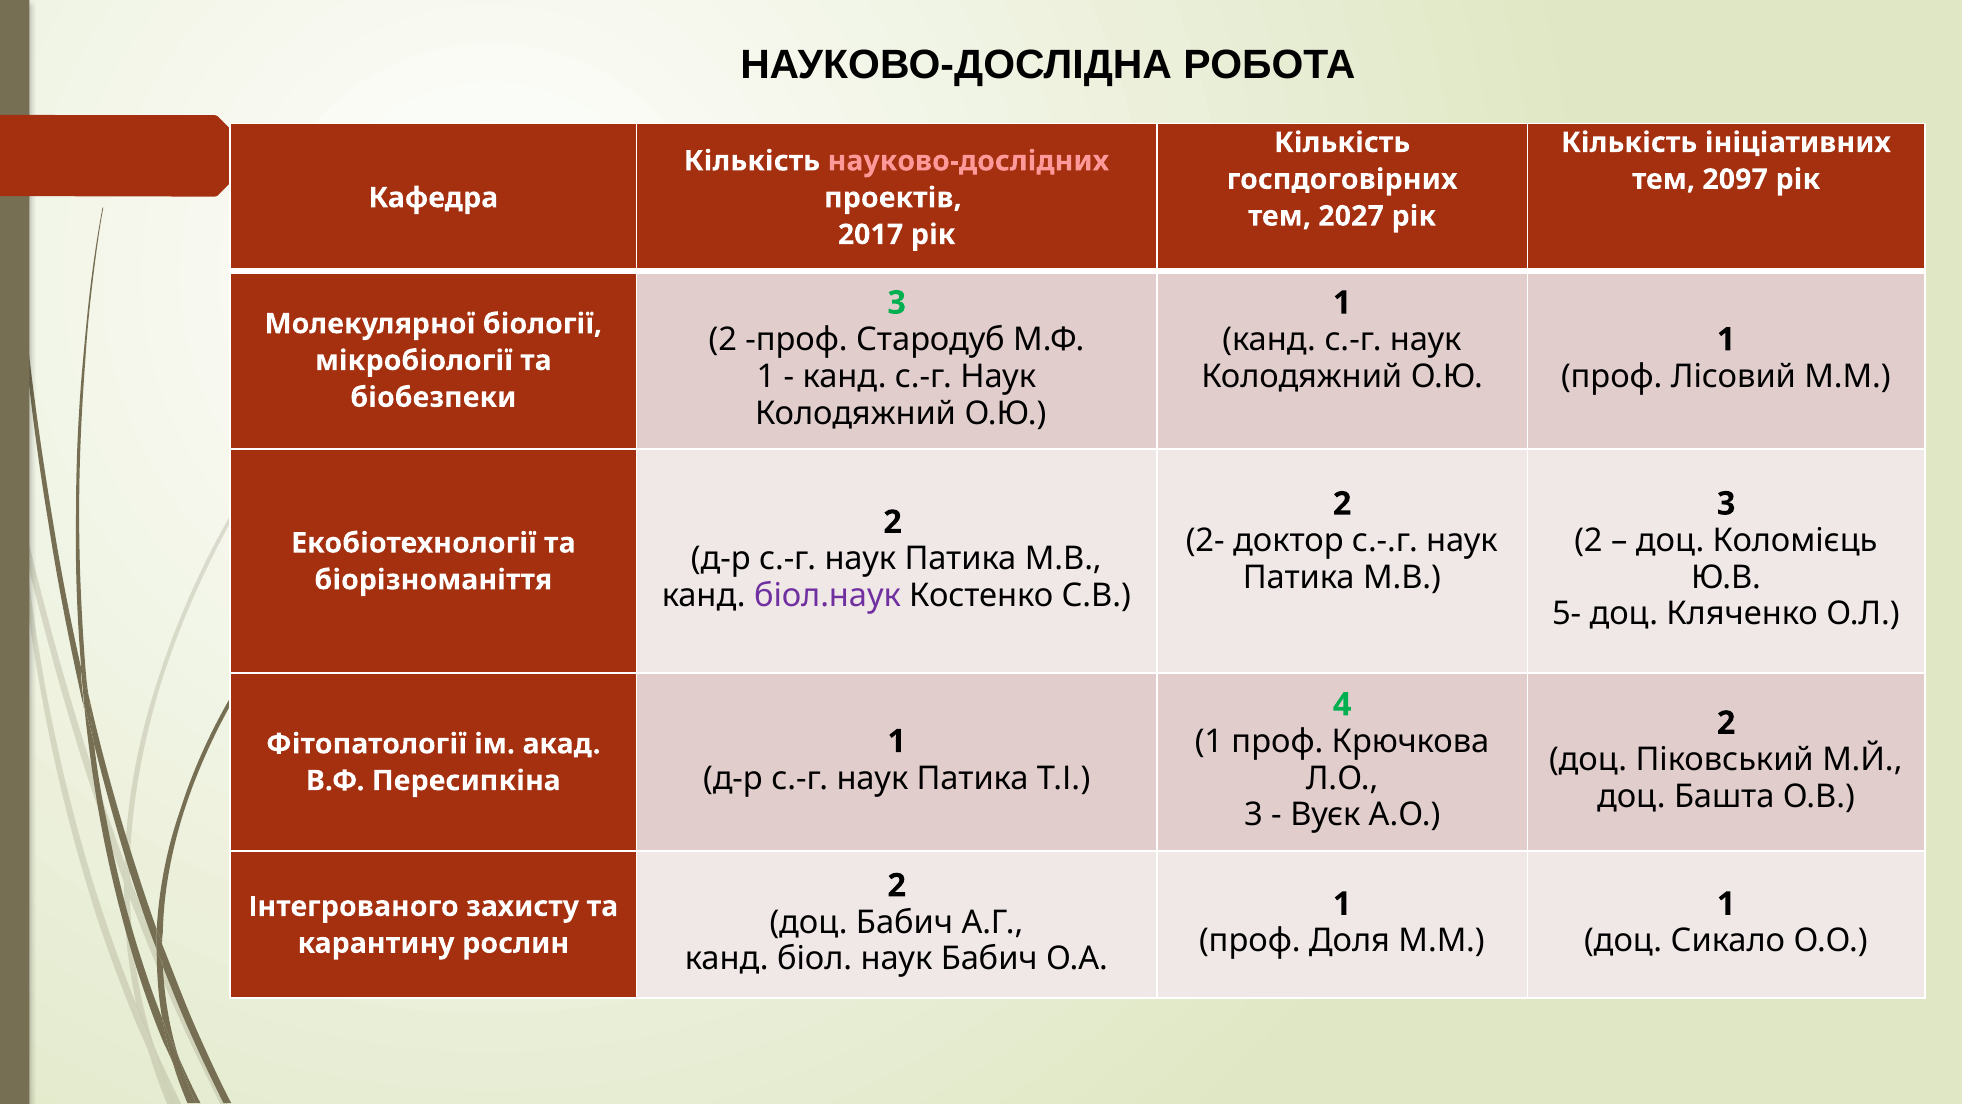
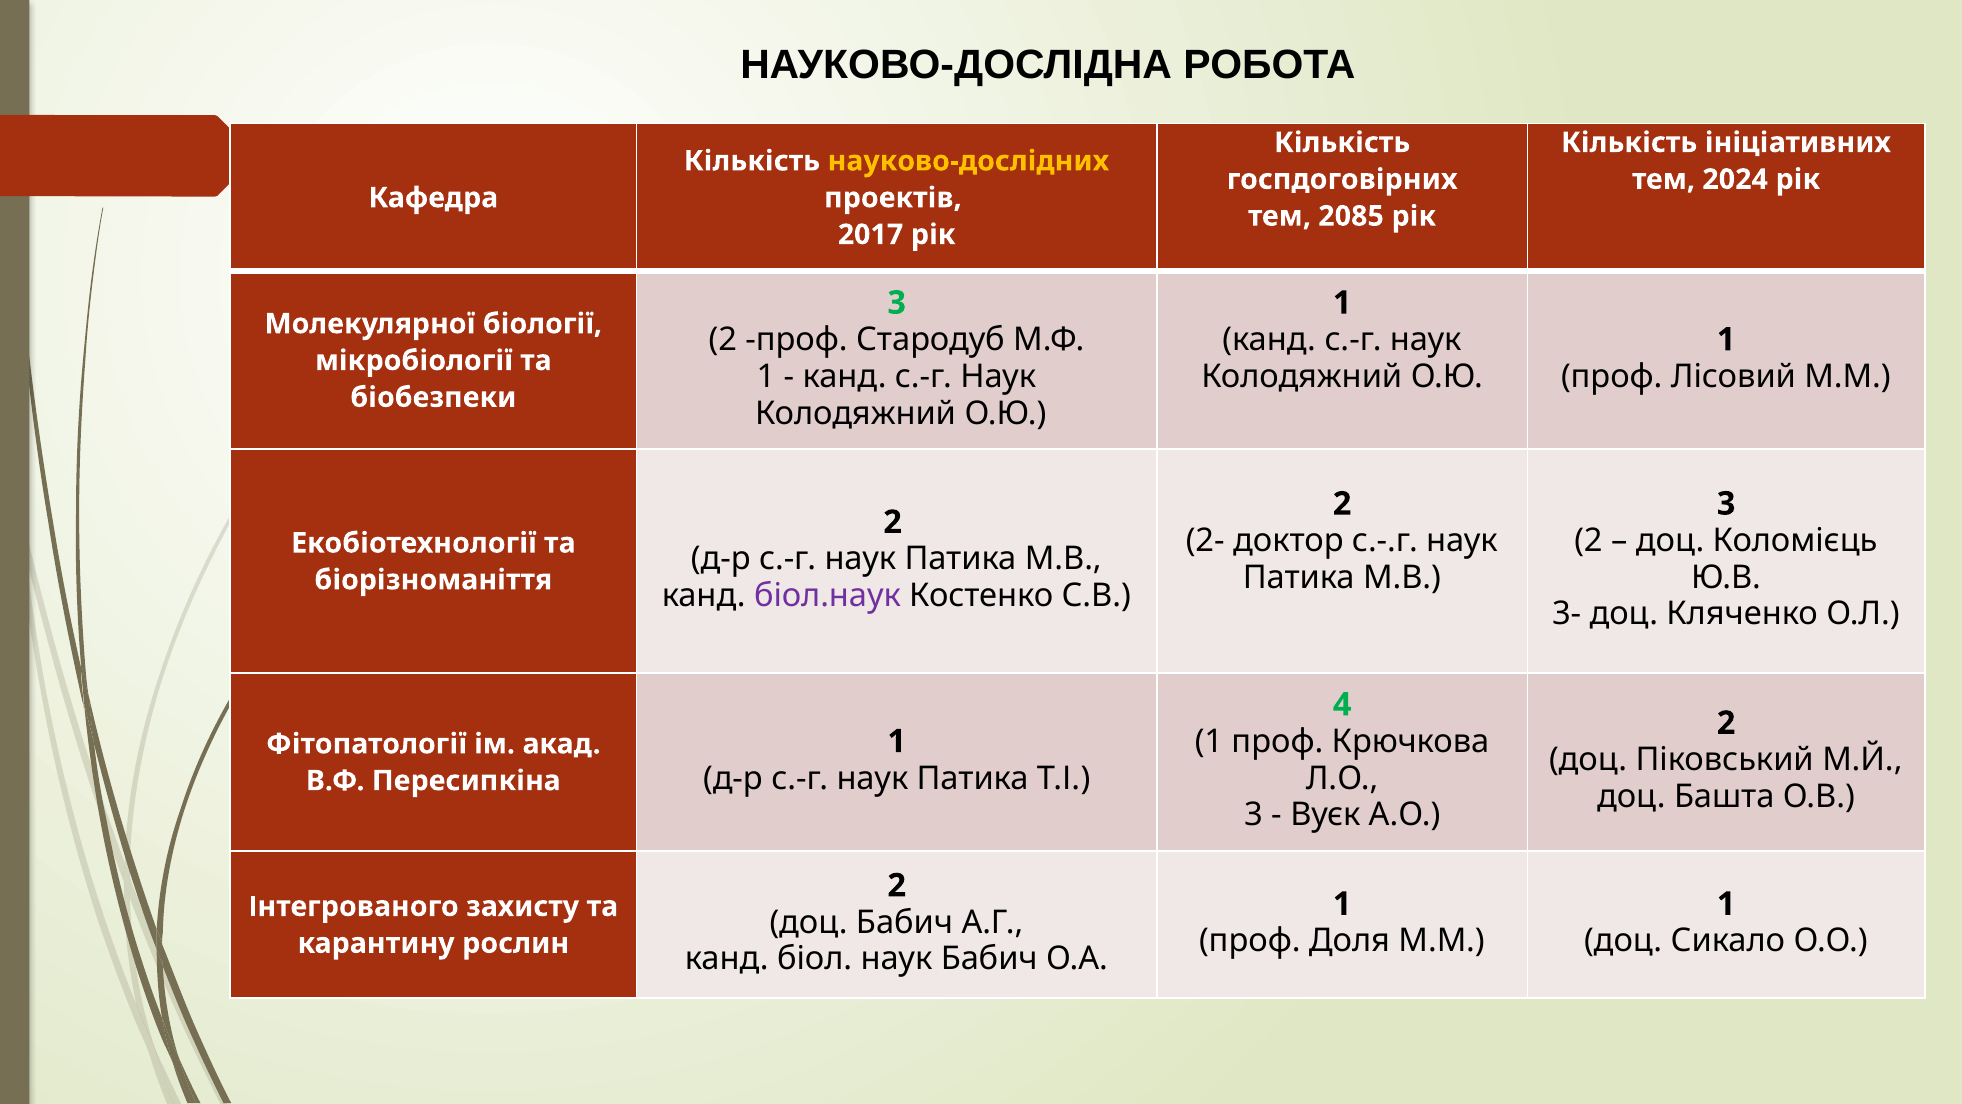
науково-дослідних colour: pink -> yellow
2097: 2097 -> 2024
2027: 2027 -> 2085
5-: 5- -> 3-
